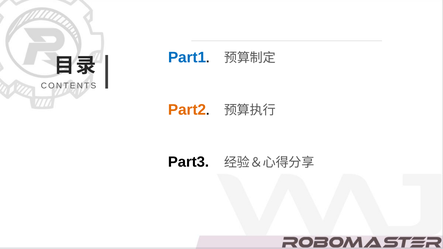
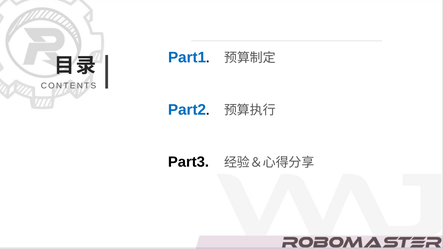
Part2 colour: orange -> blue
